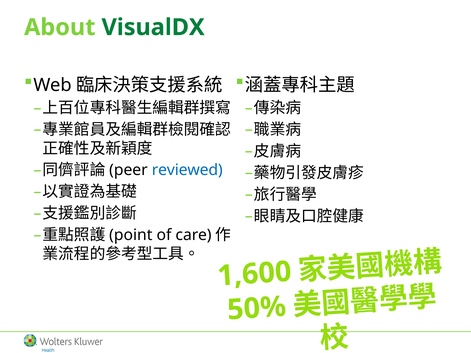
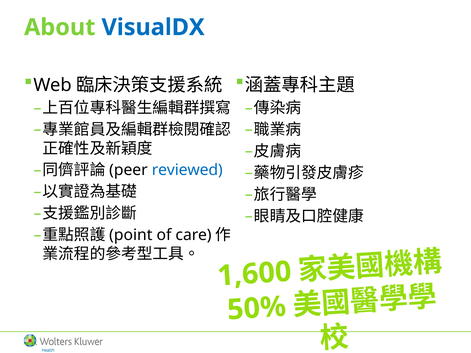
VisualDX colour: green -> blue
